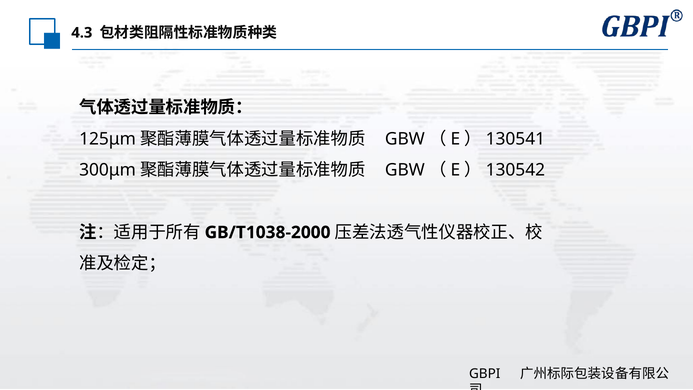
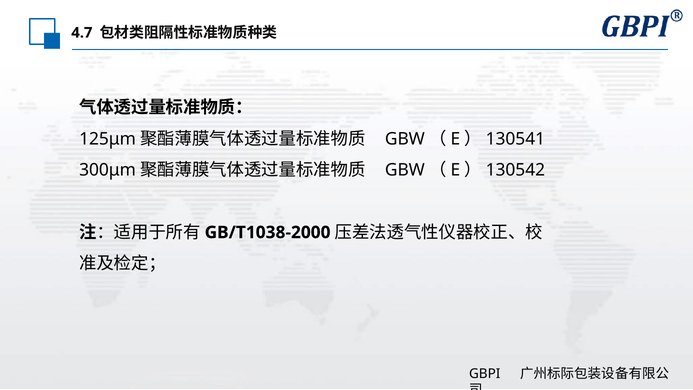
4.3: 4.3 -> 4.7
